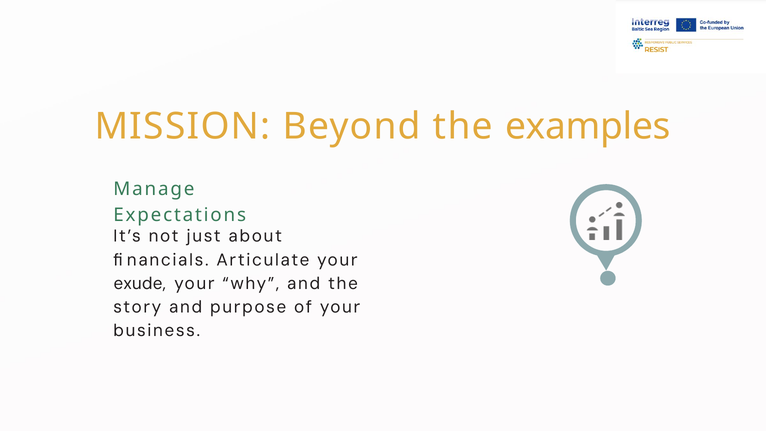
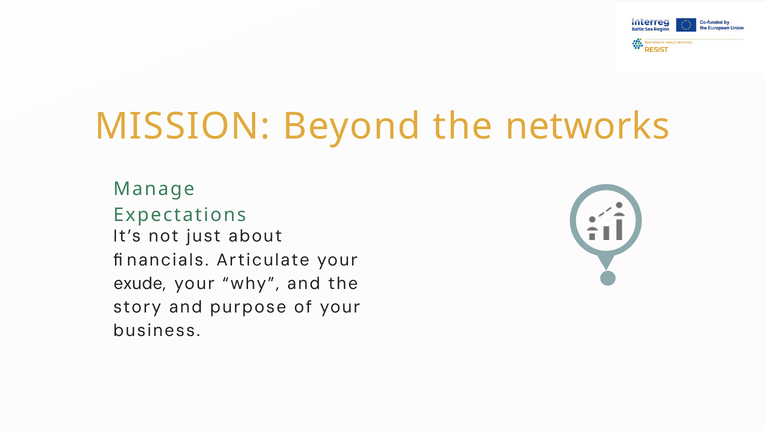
examples: examples -> networks
